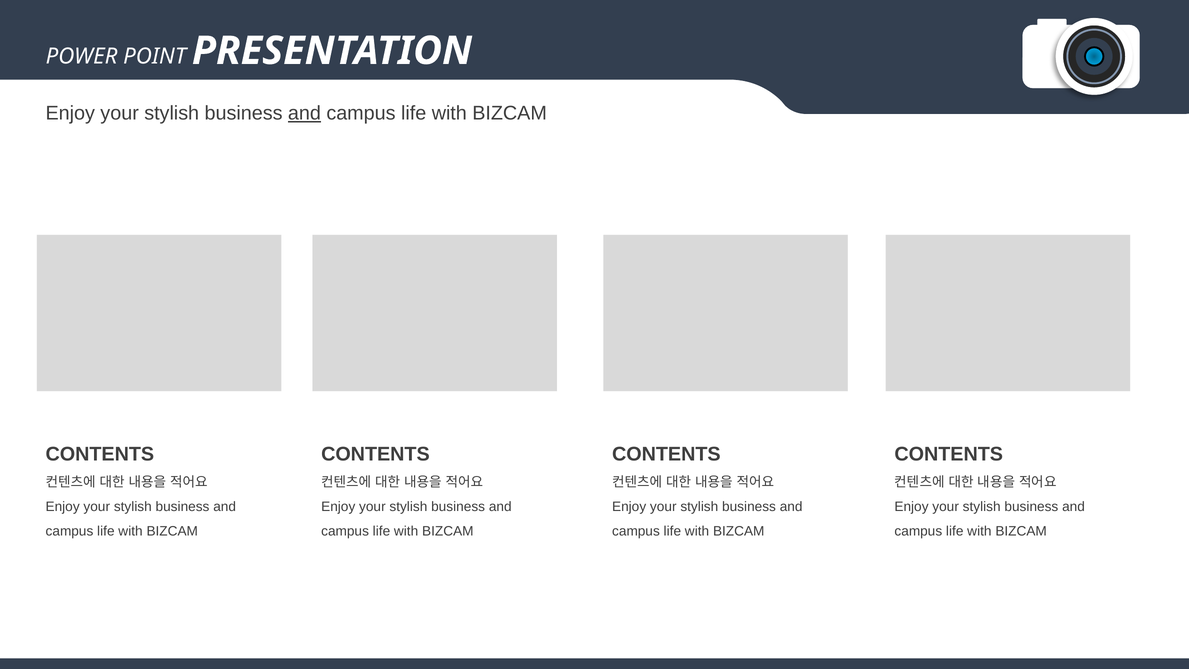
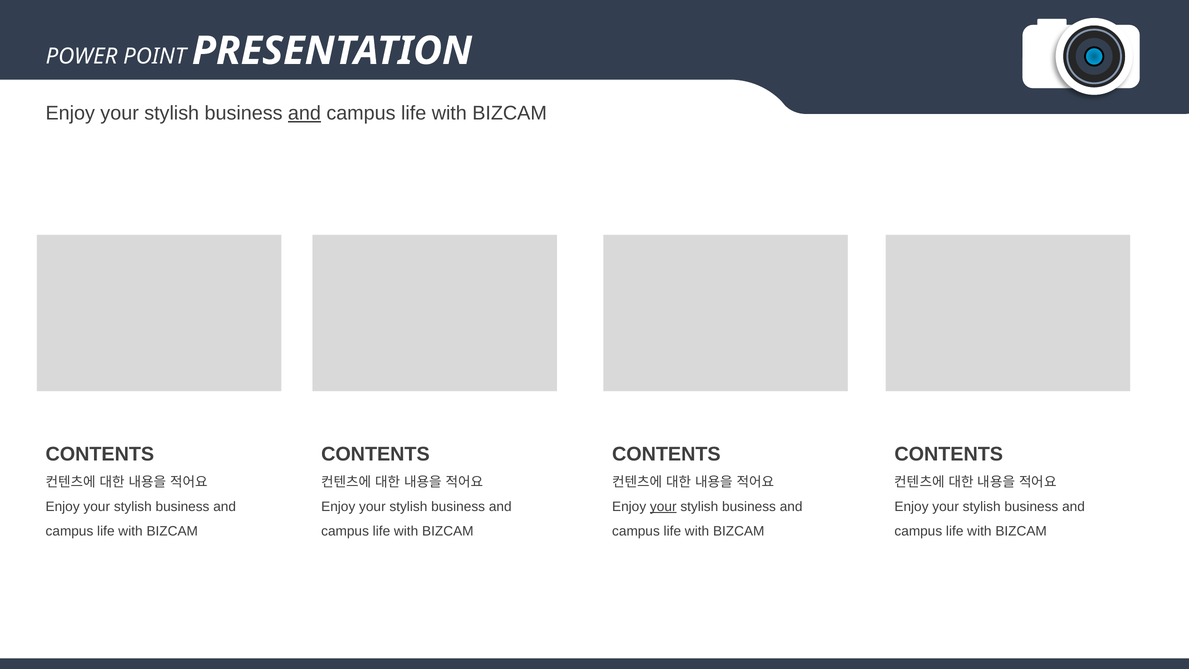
your at (663, 507) underline: none -> present
